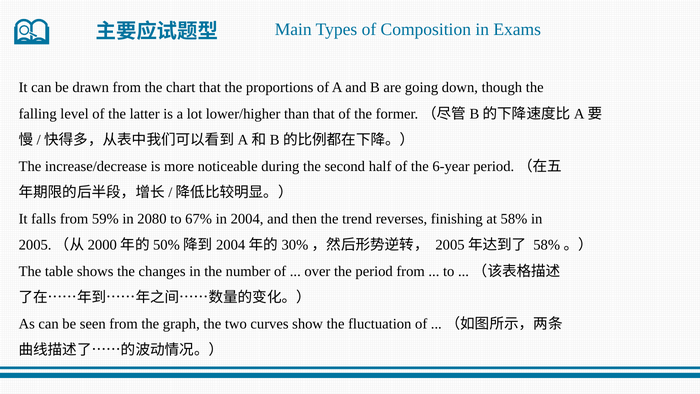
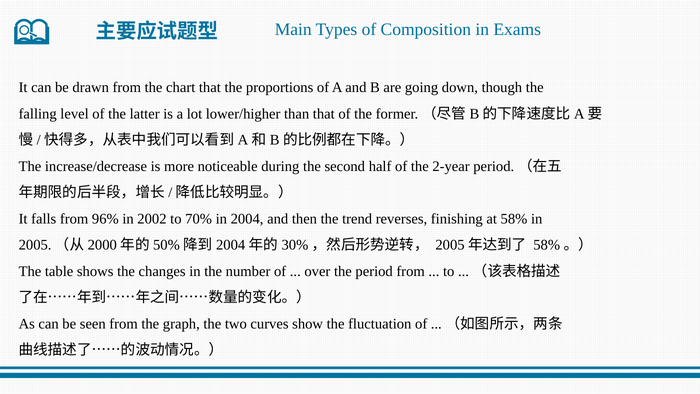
6-year: 6-year -> 2-year
59%: 59% -> 96%
2080: 2080 -> 2002
67%: 67% -> 70%
